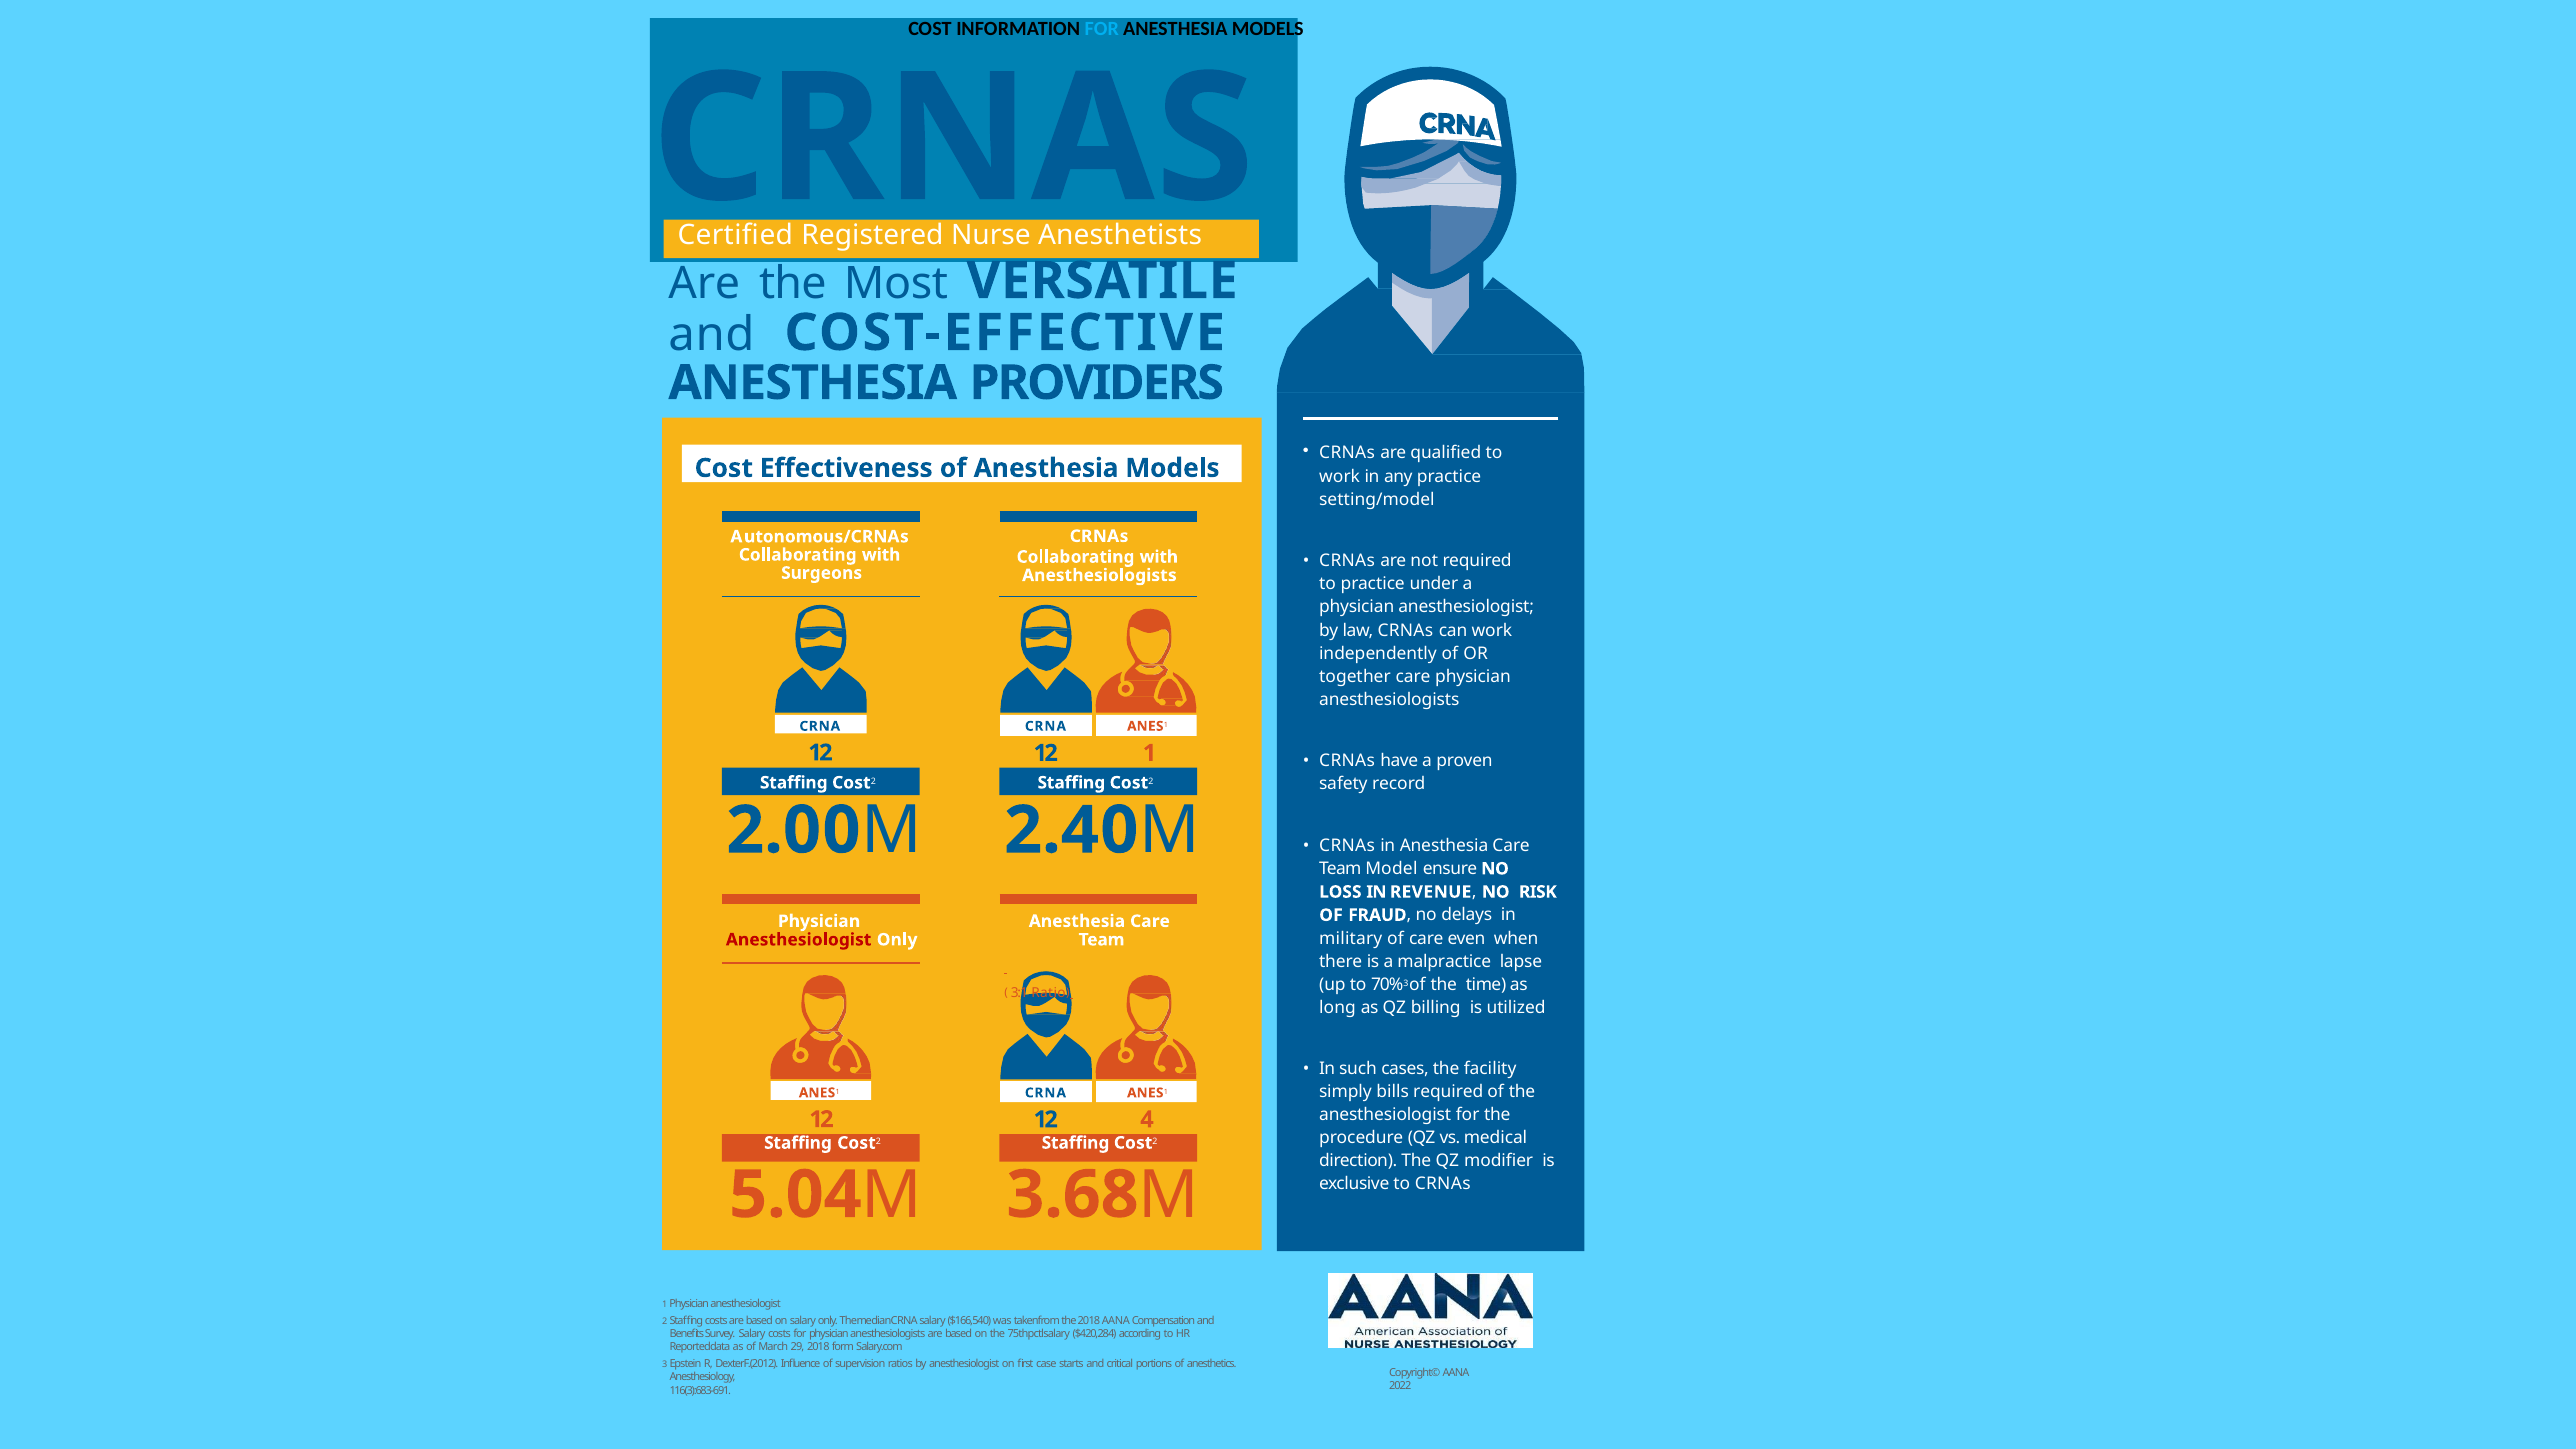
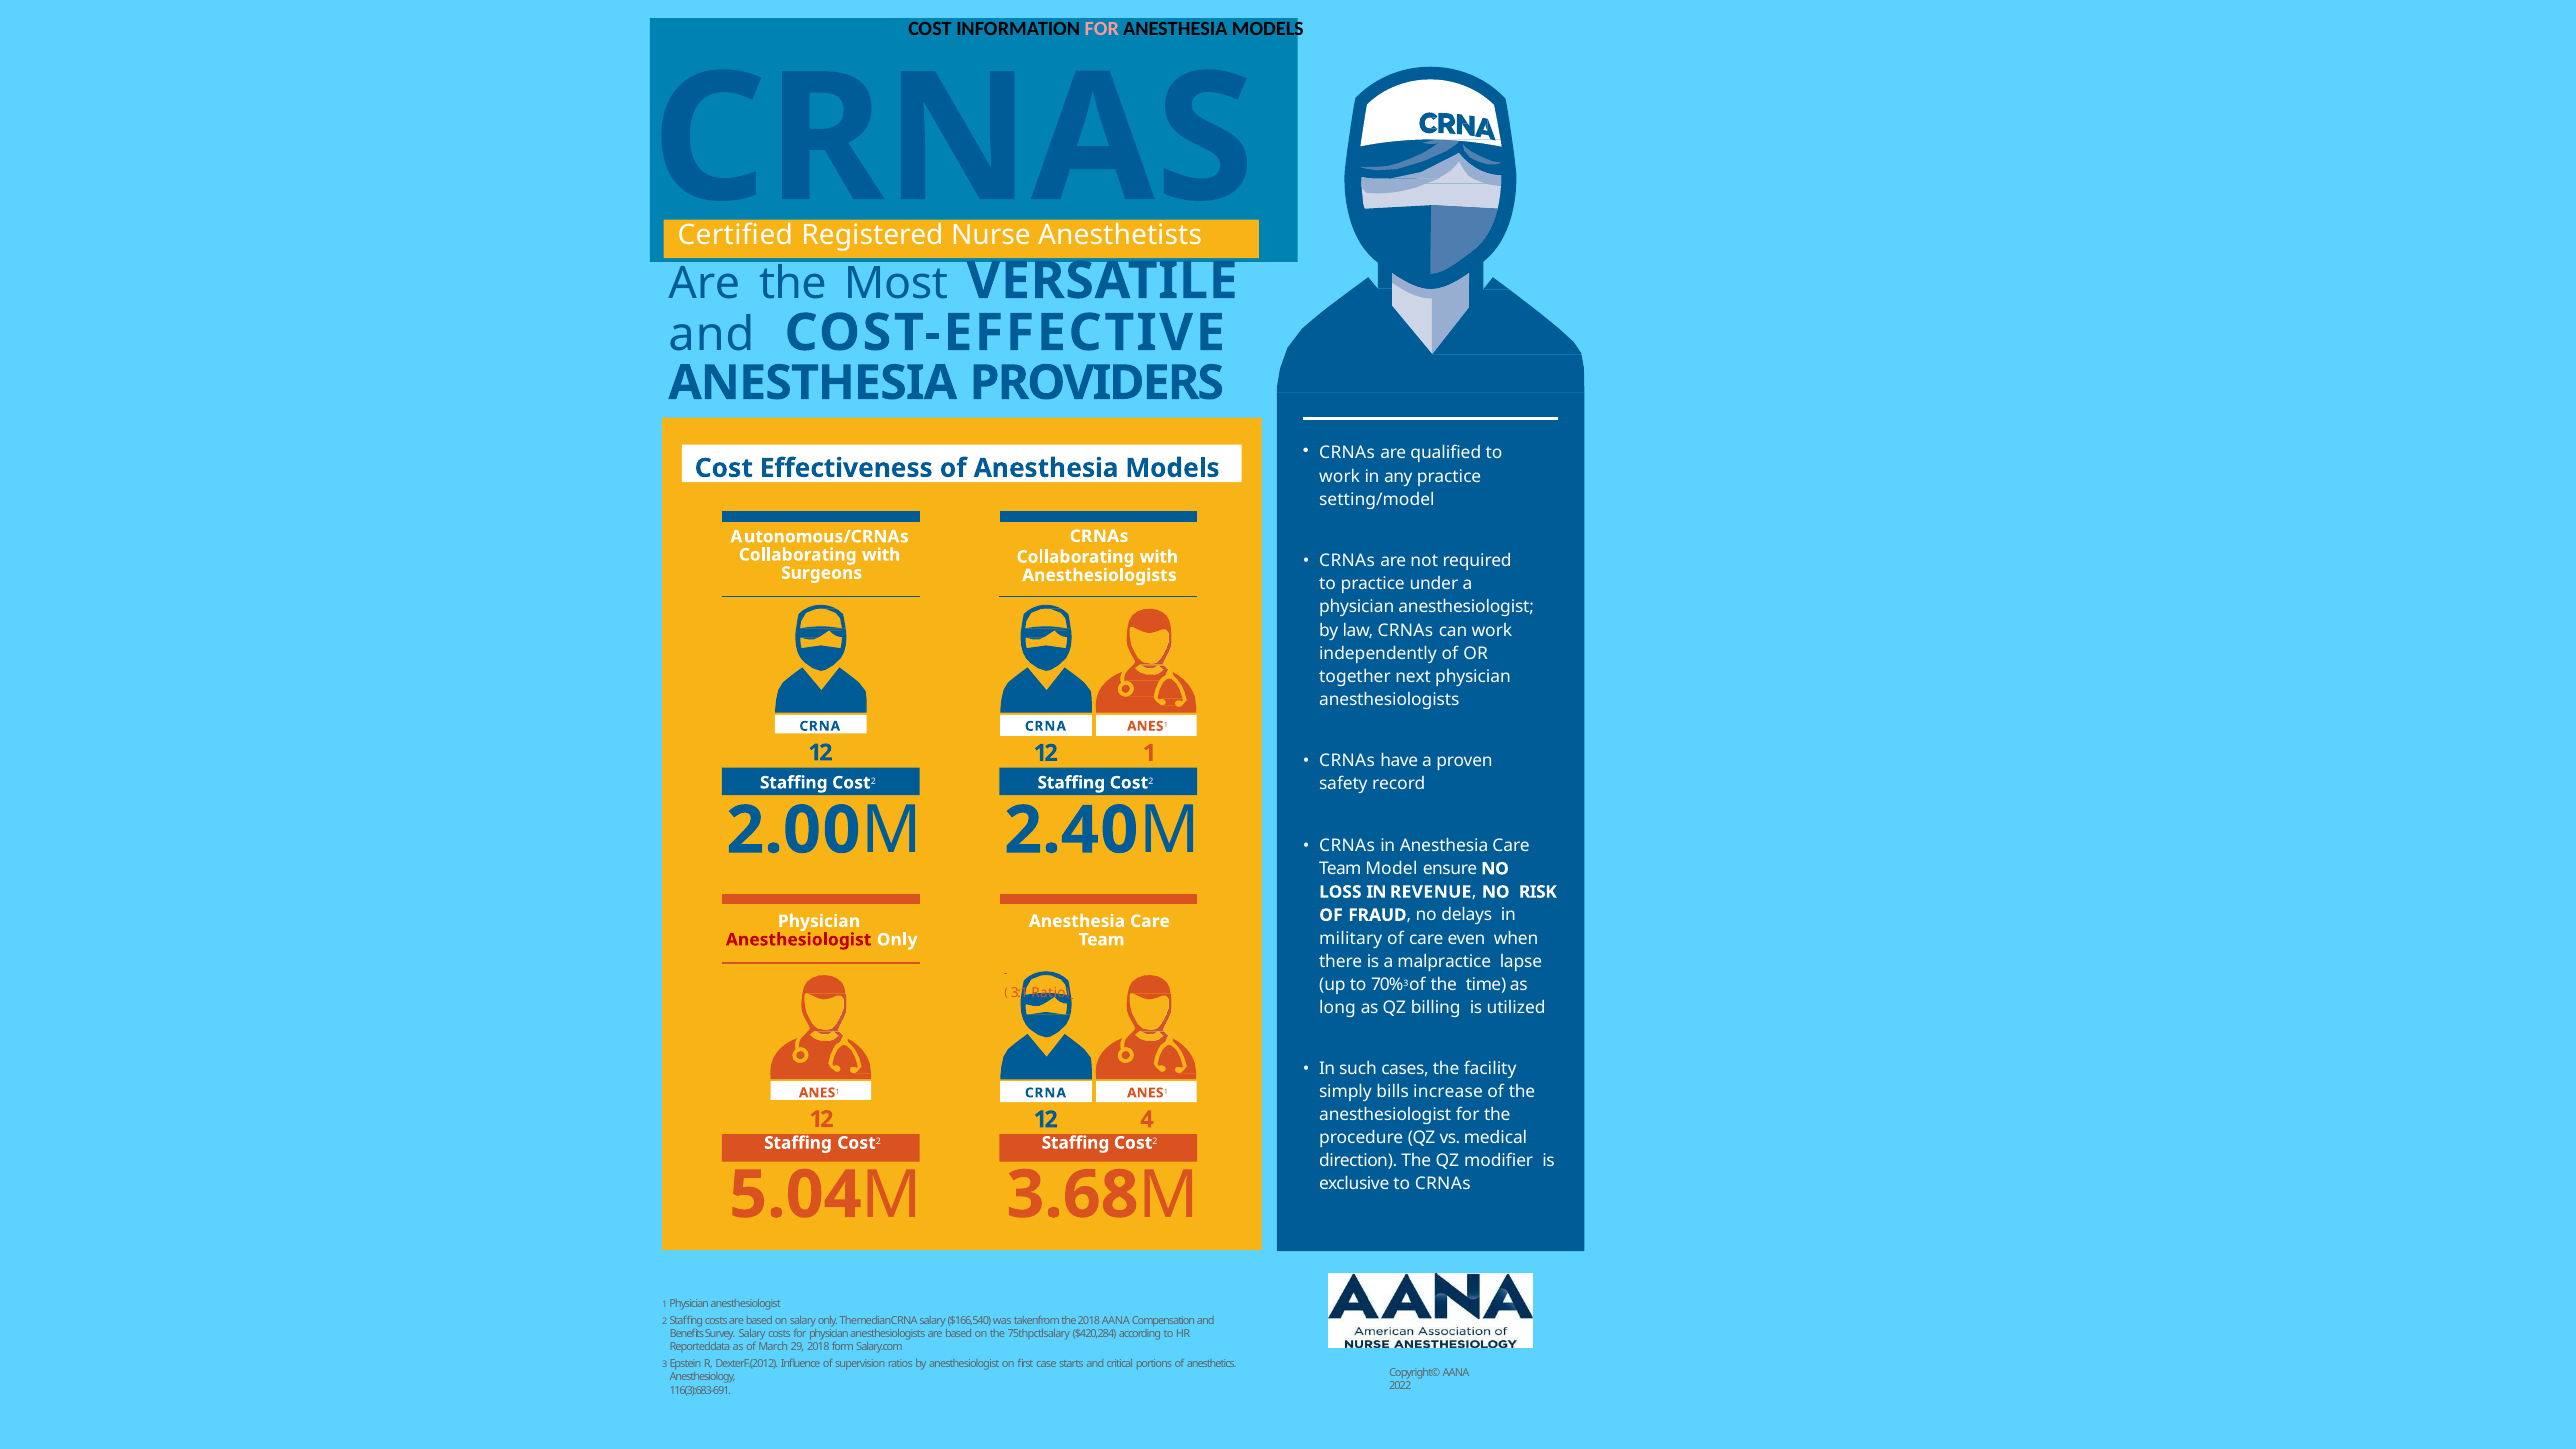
FOR at (1102, 28) colour: light blue -> pink
together care: care -> next
bills required: required -> increase
